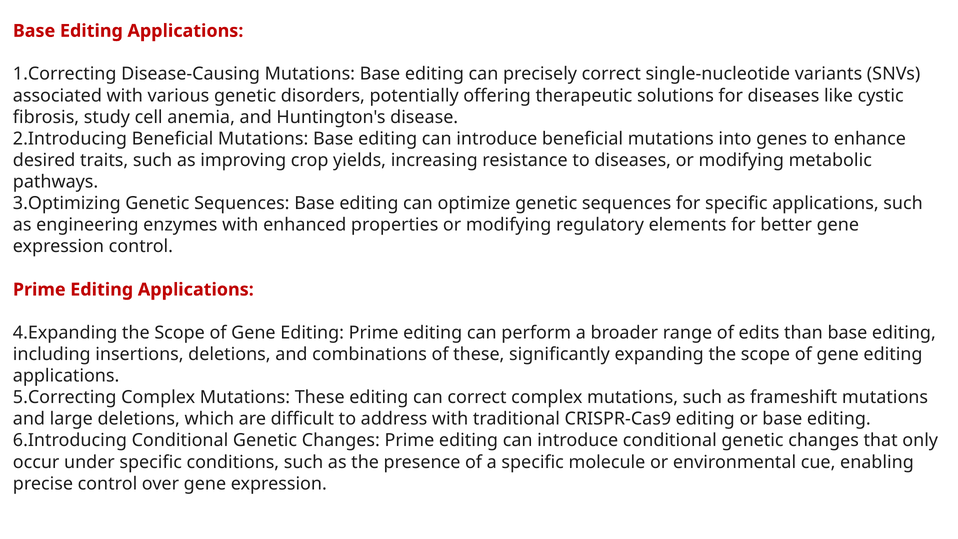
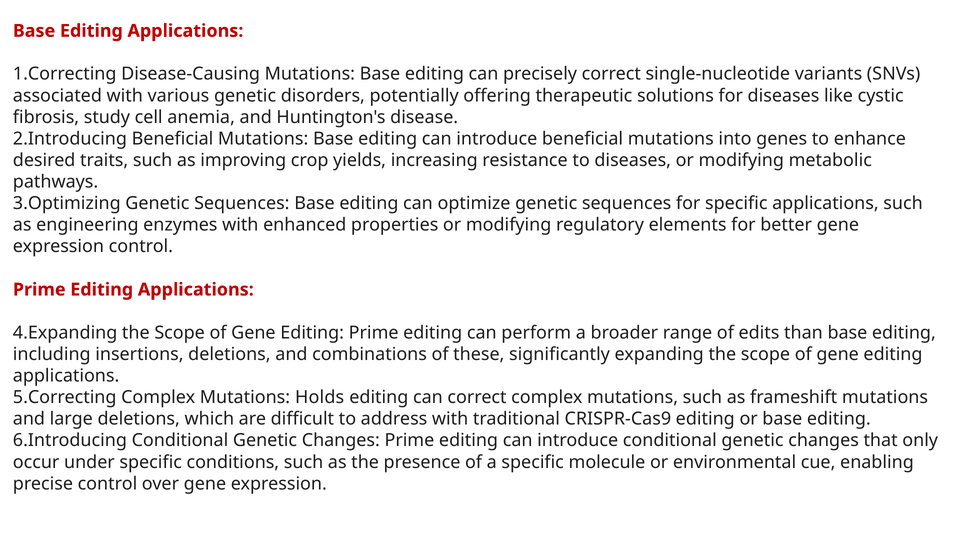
Mutations These: These -> Holds
